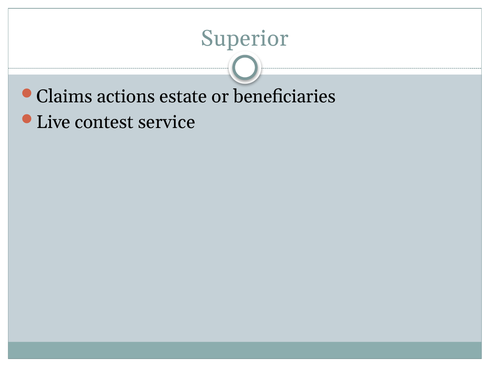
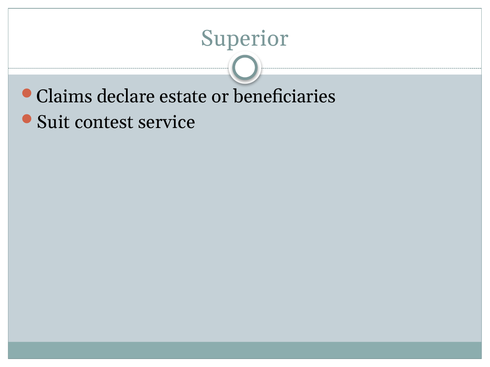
actions: actions -> declare
Live: Live -> Suit
